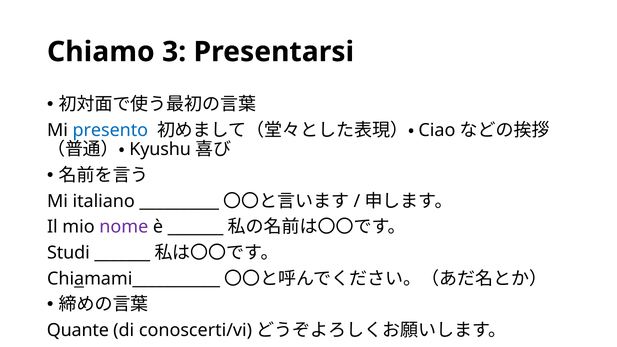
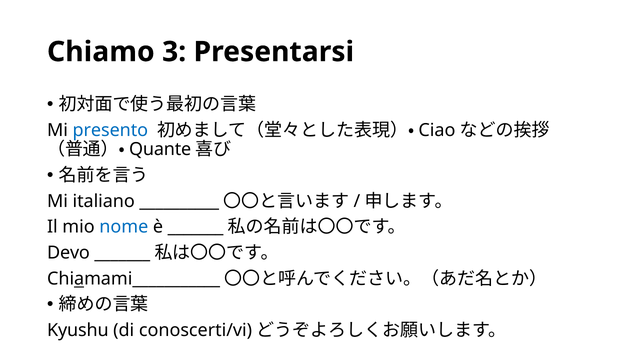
Kyushu: Kyushu -> Quante
nome colour: purple -> blue
Studi: Studi -> Devo
Quante: Quante -> Kyushu
